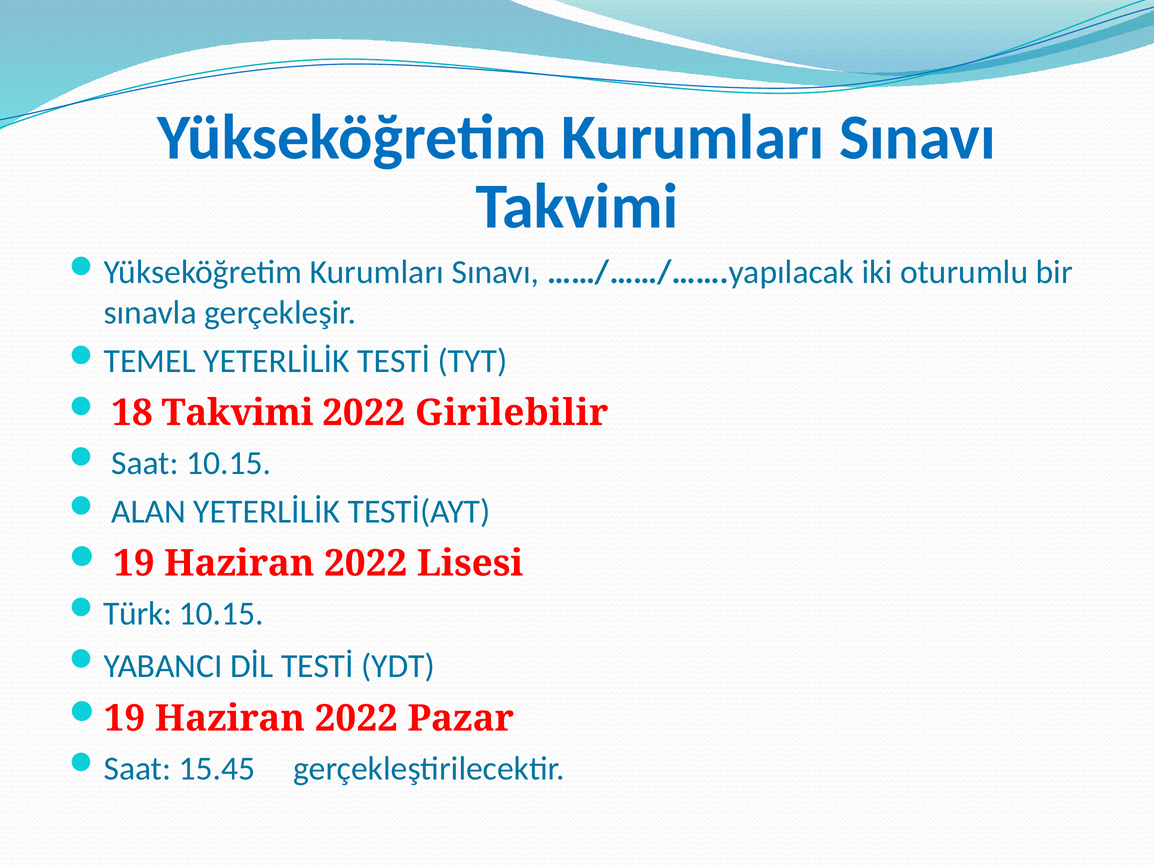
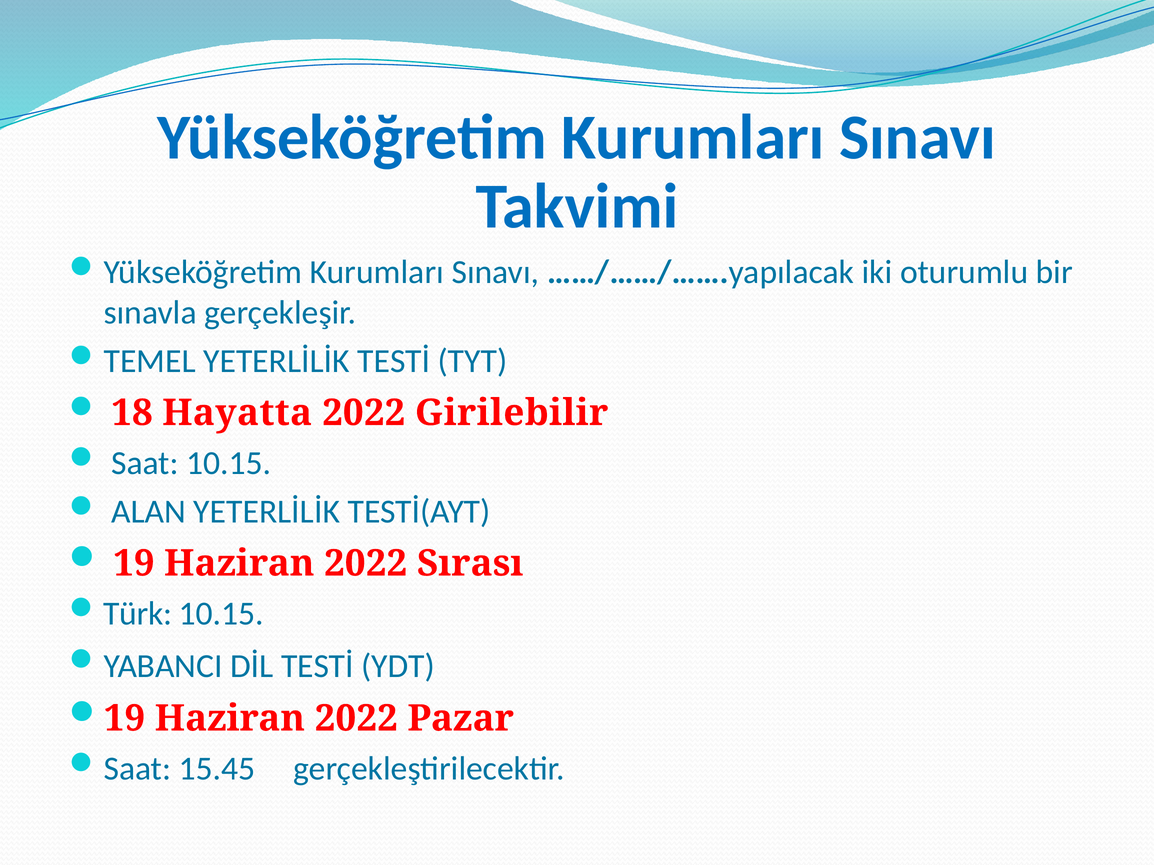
18 Takvimi: Takvimi -> Hayatta
Lisesi: Lisesi -> Sırası
